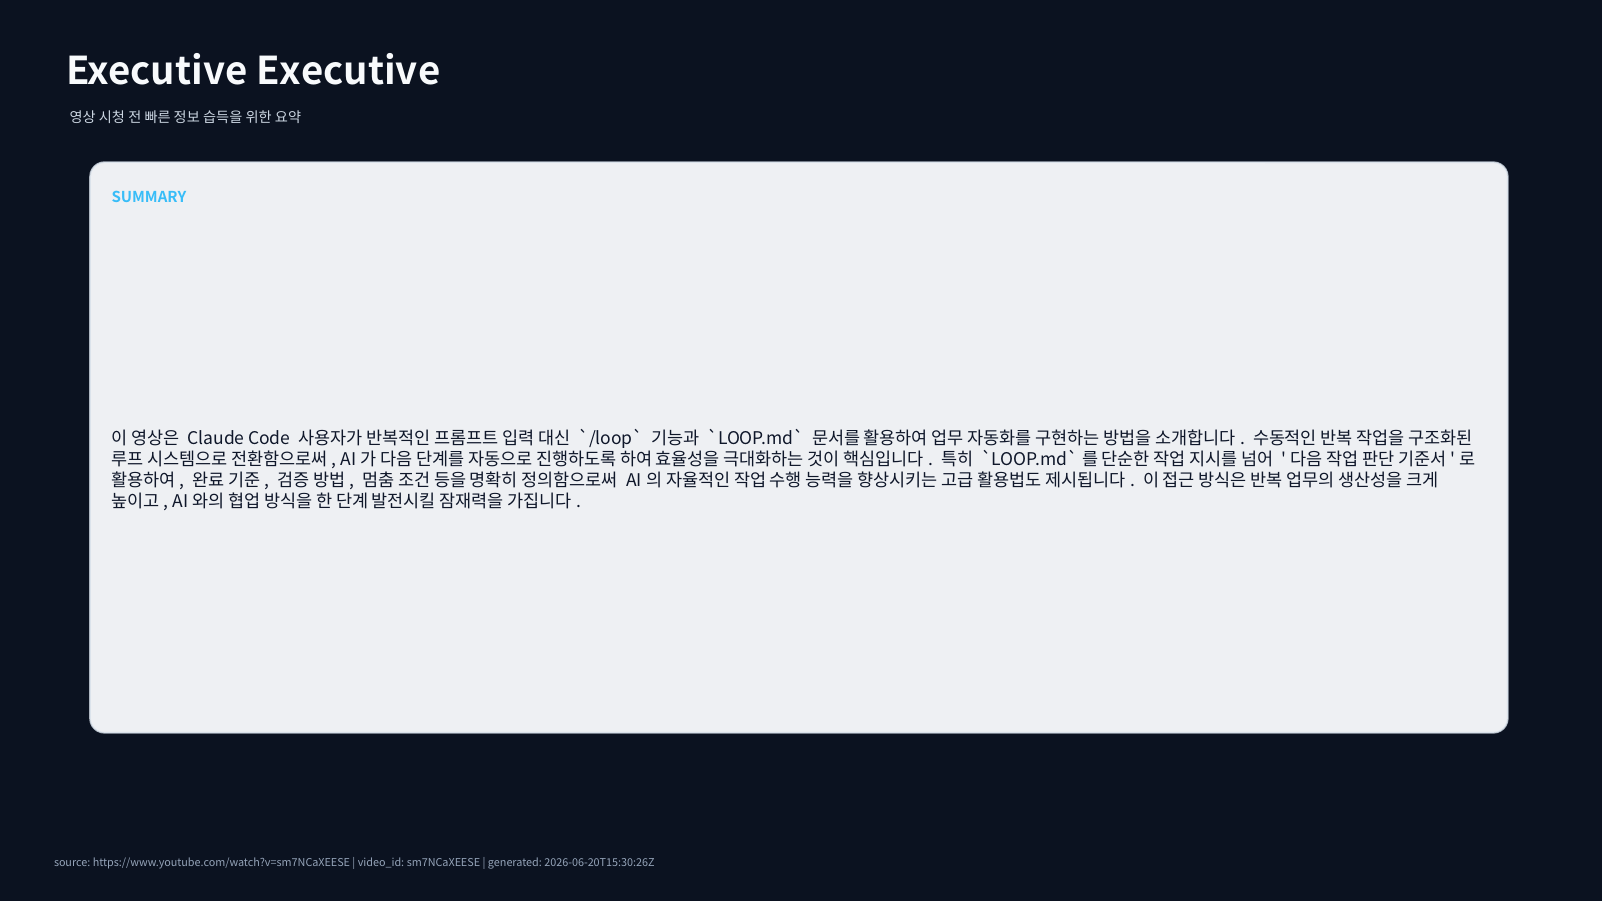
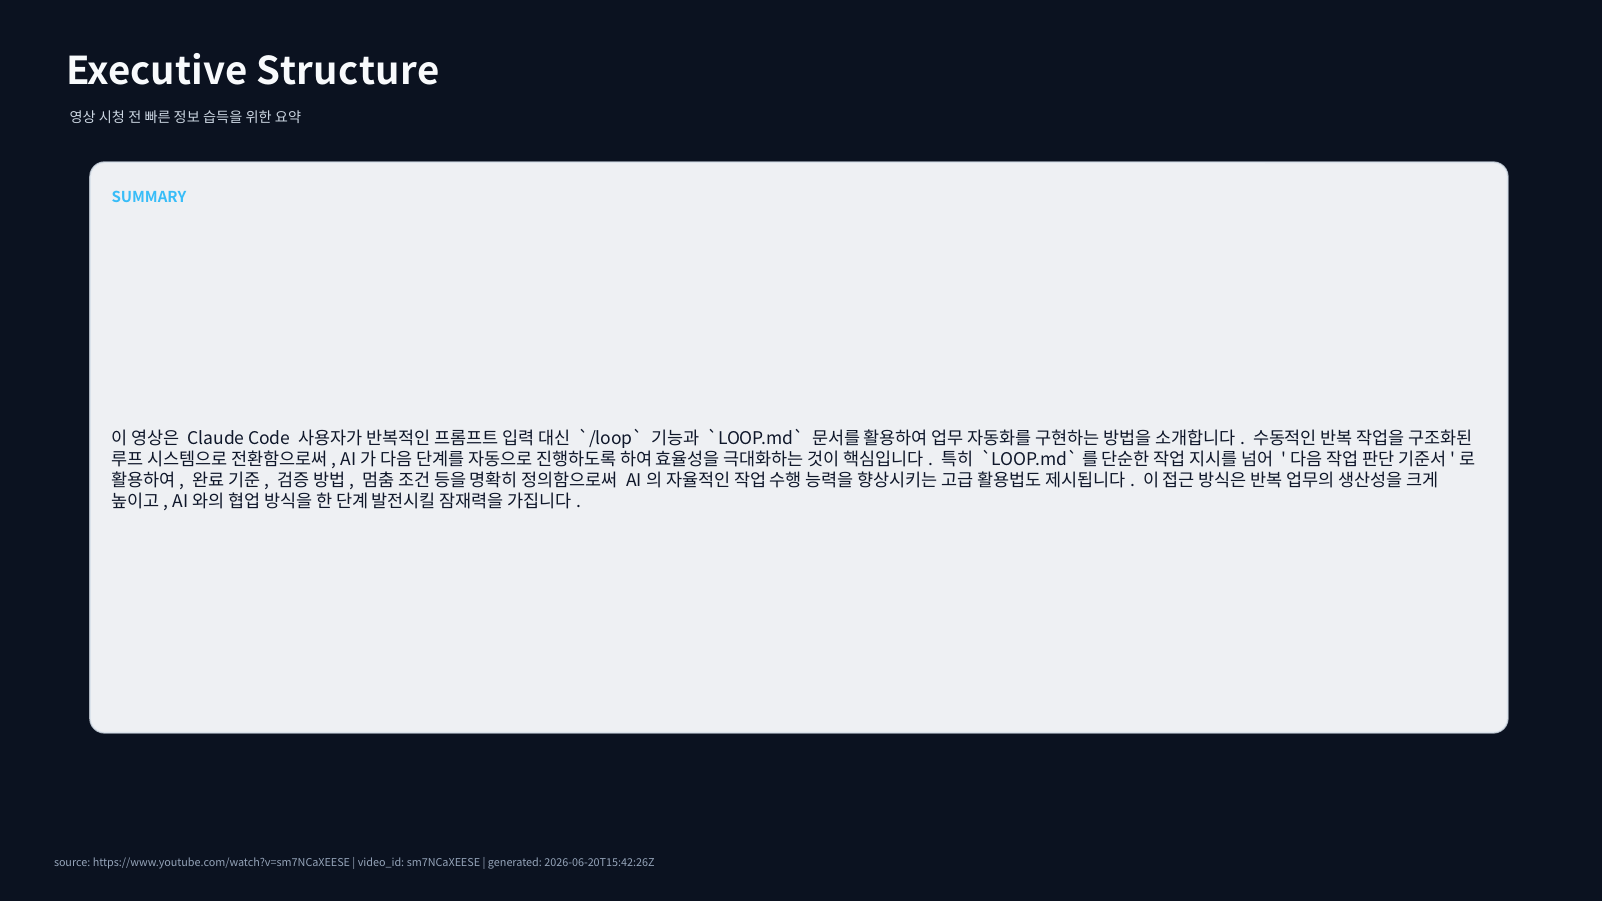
Executive Executive: Executive -> Structure
2026-06-20T15:30:26Z: 2026-06-20T15:30:26Z -> 2026-06-20T15:42:26Z
